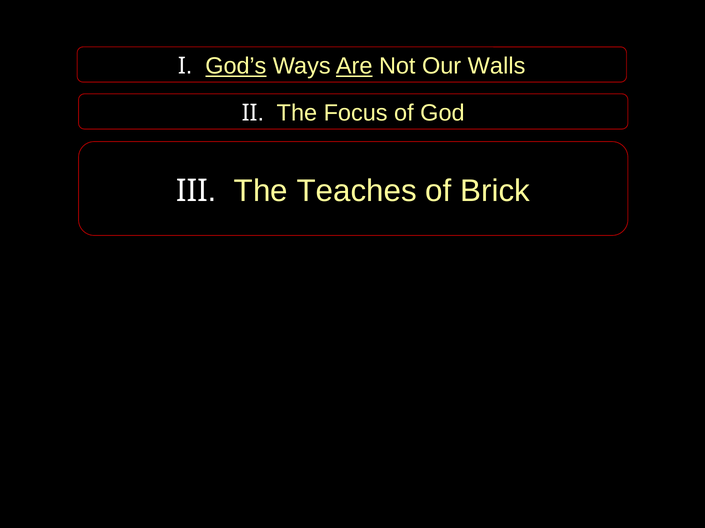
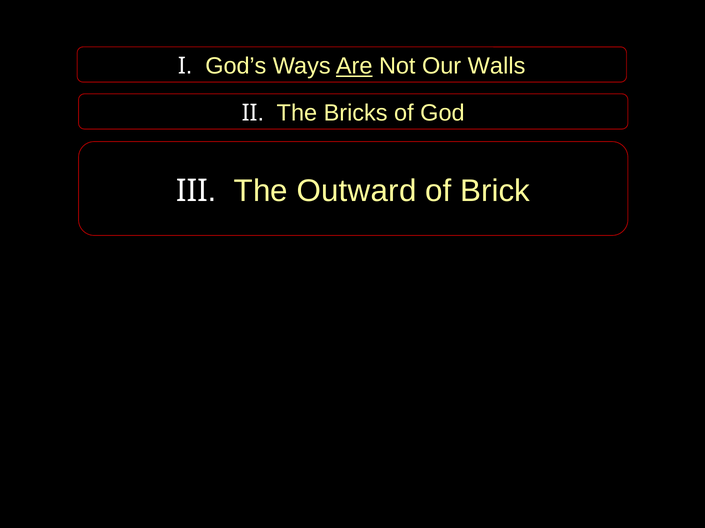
God’s underline: present -> none
Focus: Focus -> Bricks
Teaches: Teaches -> Outward
